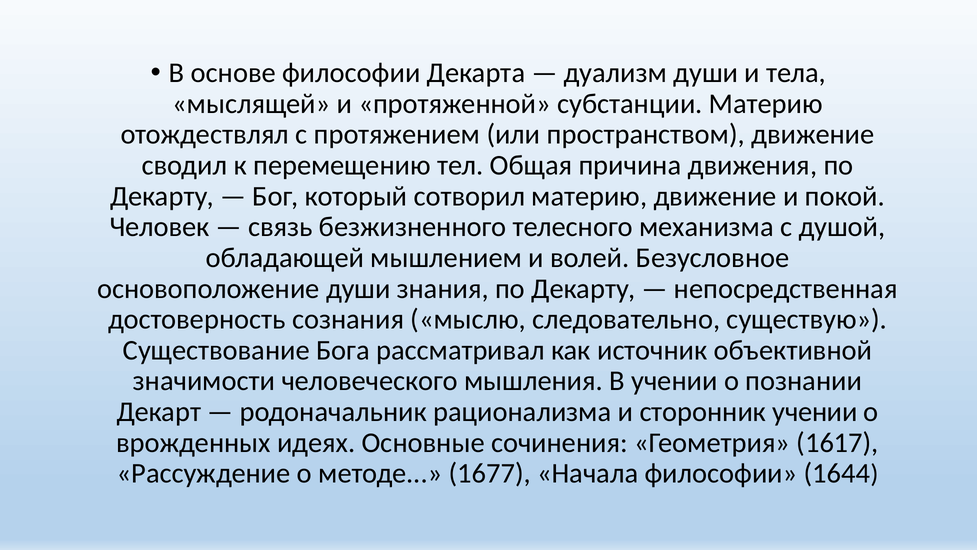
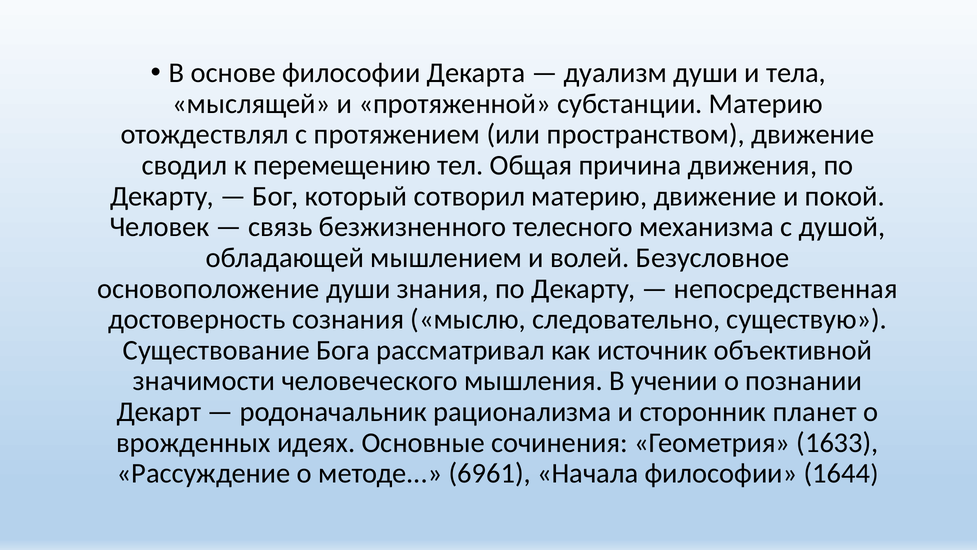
сторонник учении: учении -> планет
1617: 1617 -> 1633
1677: 1677 -> 6961
